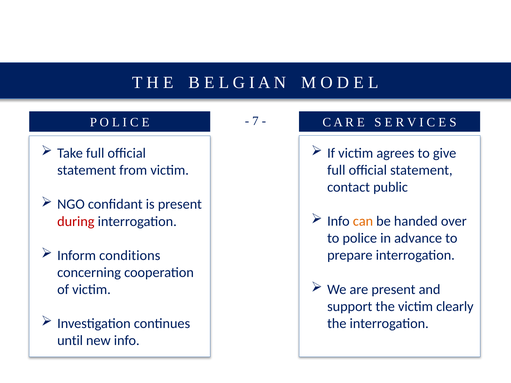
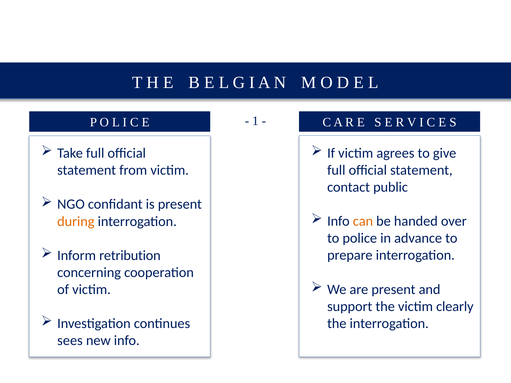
7: 7 -> 1
during colour: red -> orange
conditions: conditions -> retribution
until: until -> sees
